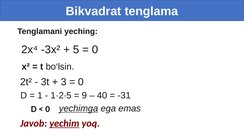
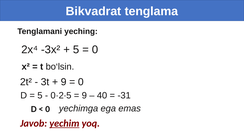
3 at (64, 82): 3 -> 9
1 at (40, 96): 1 -> 5
1·2∙5: 1·2∙5 -> 0·2∙5
yechimga underline: present -> none
